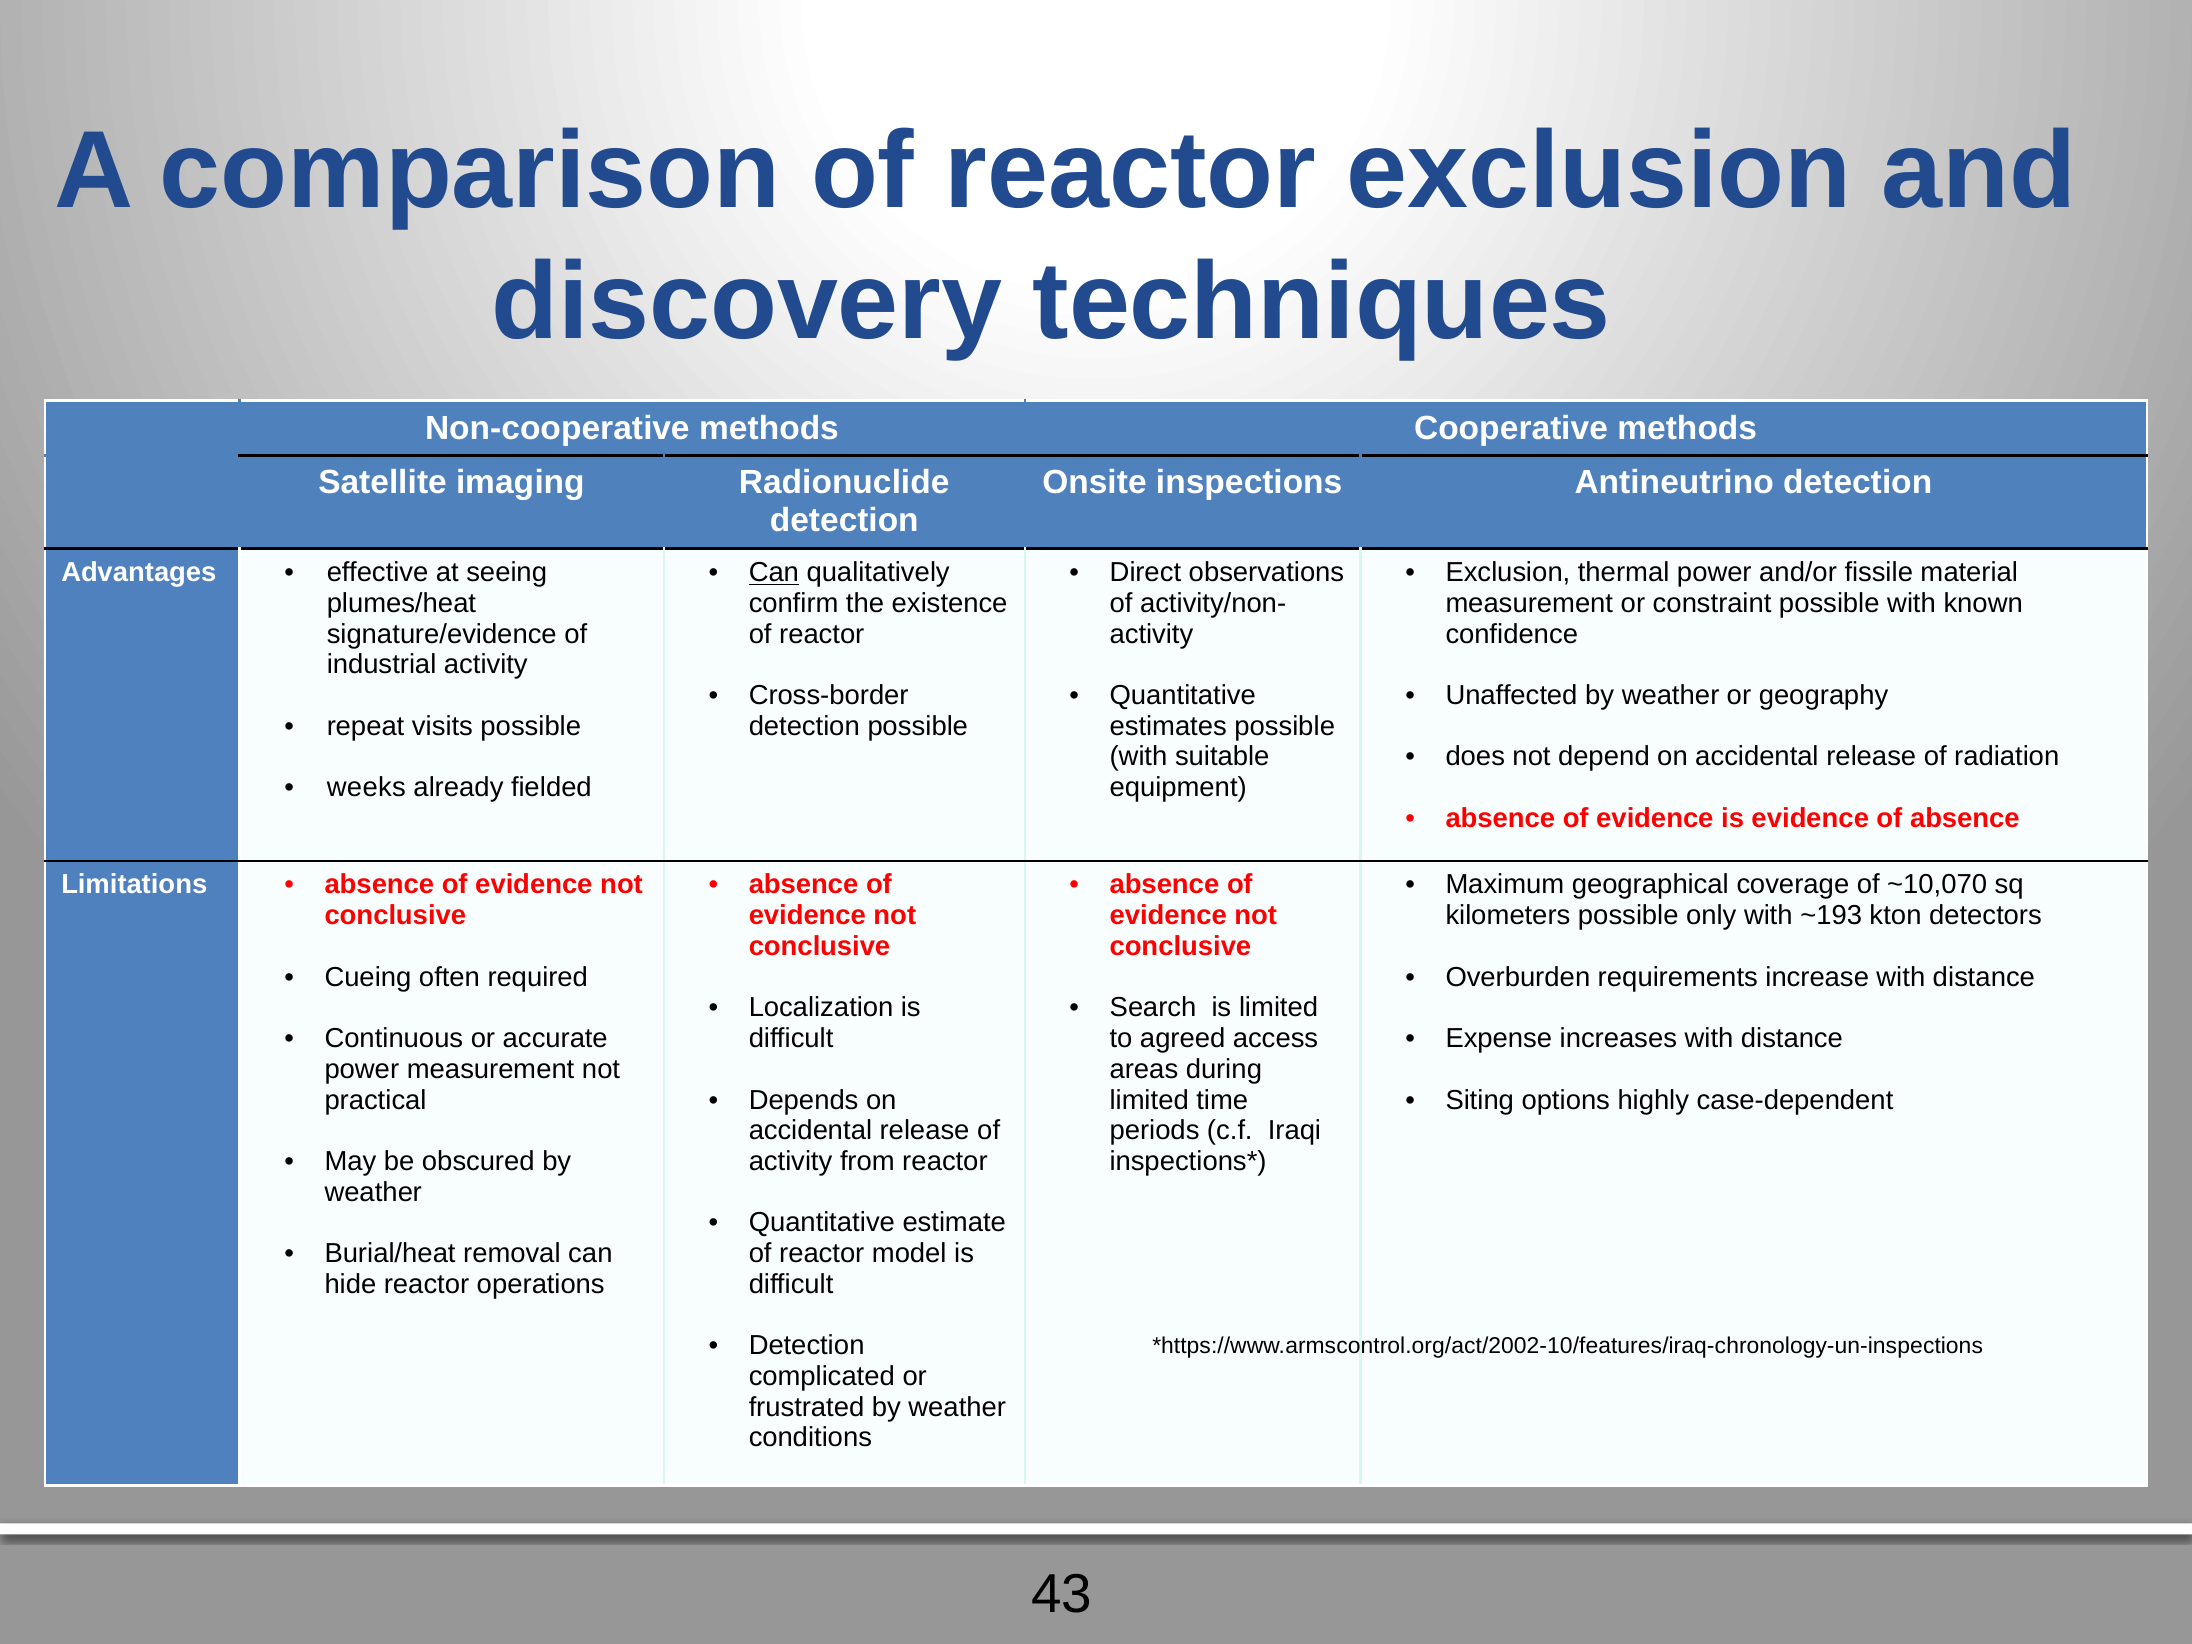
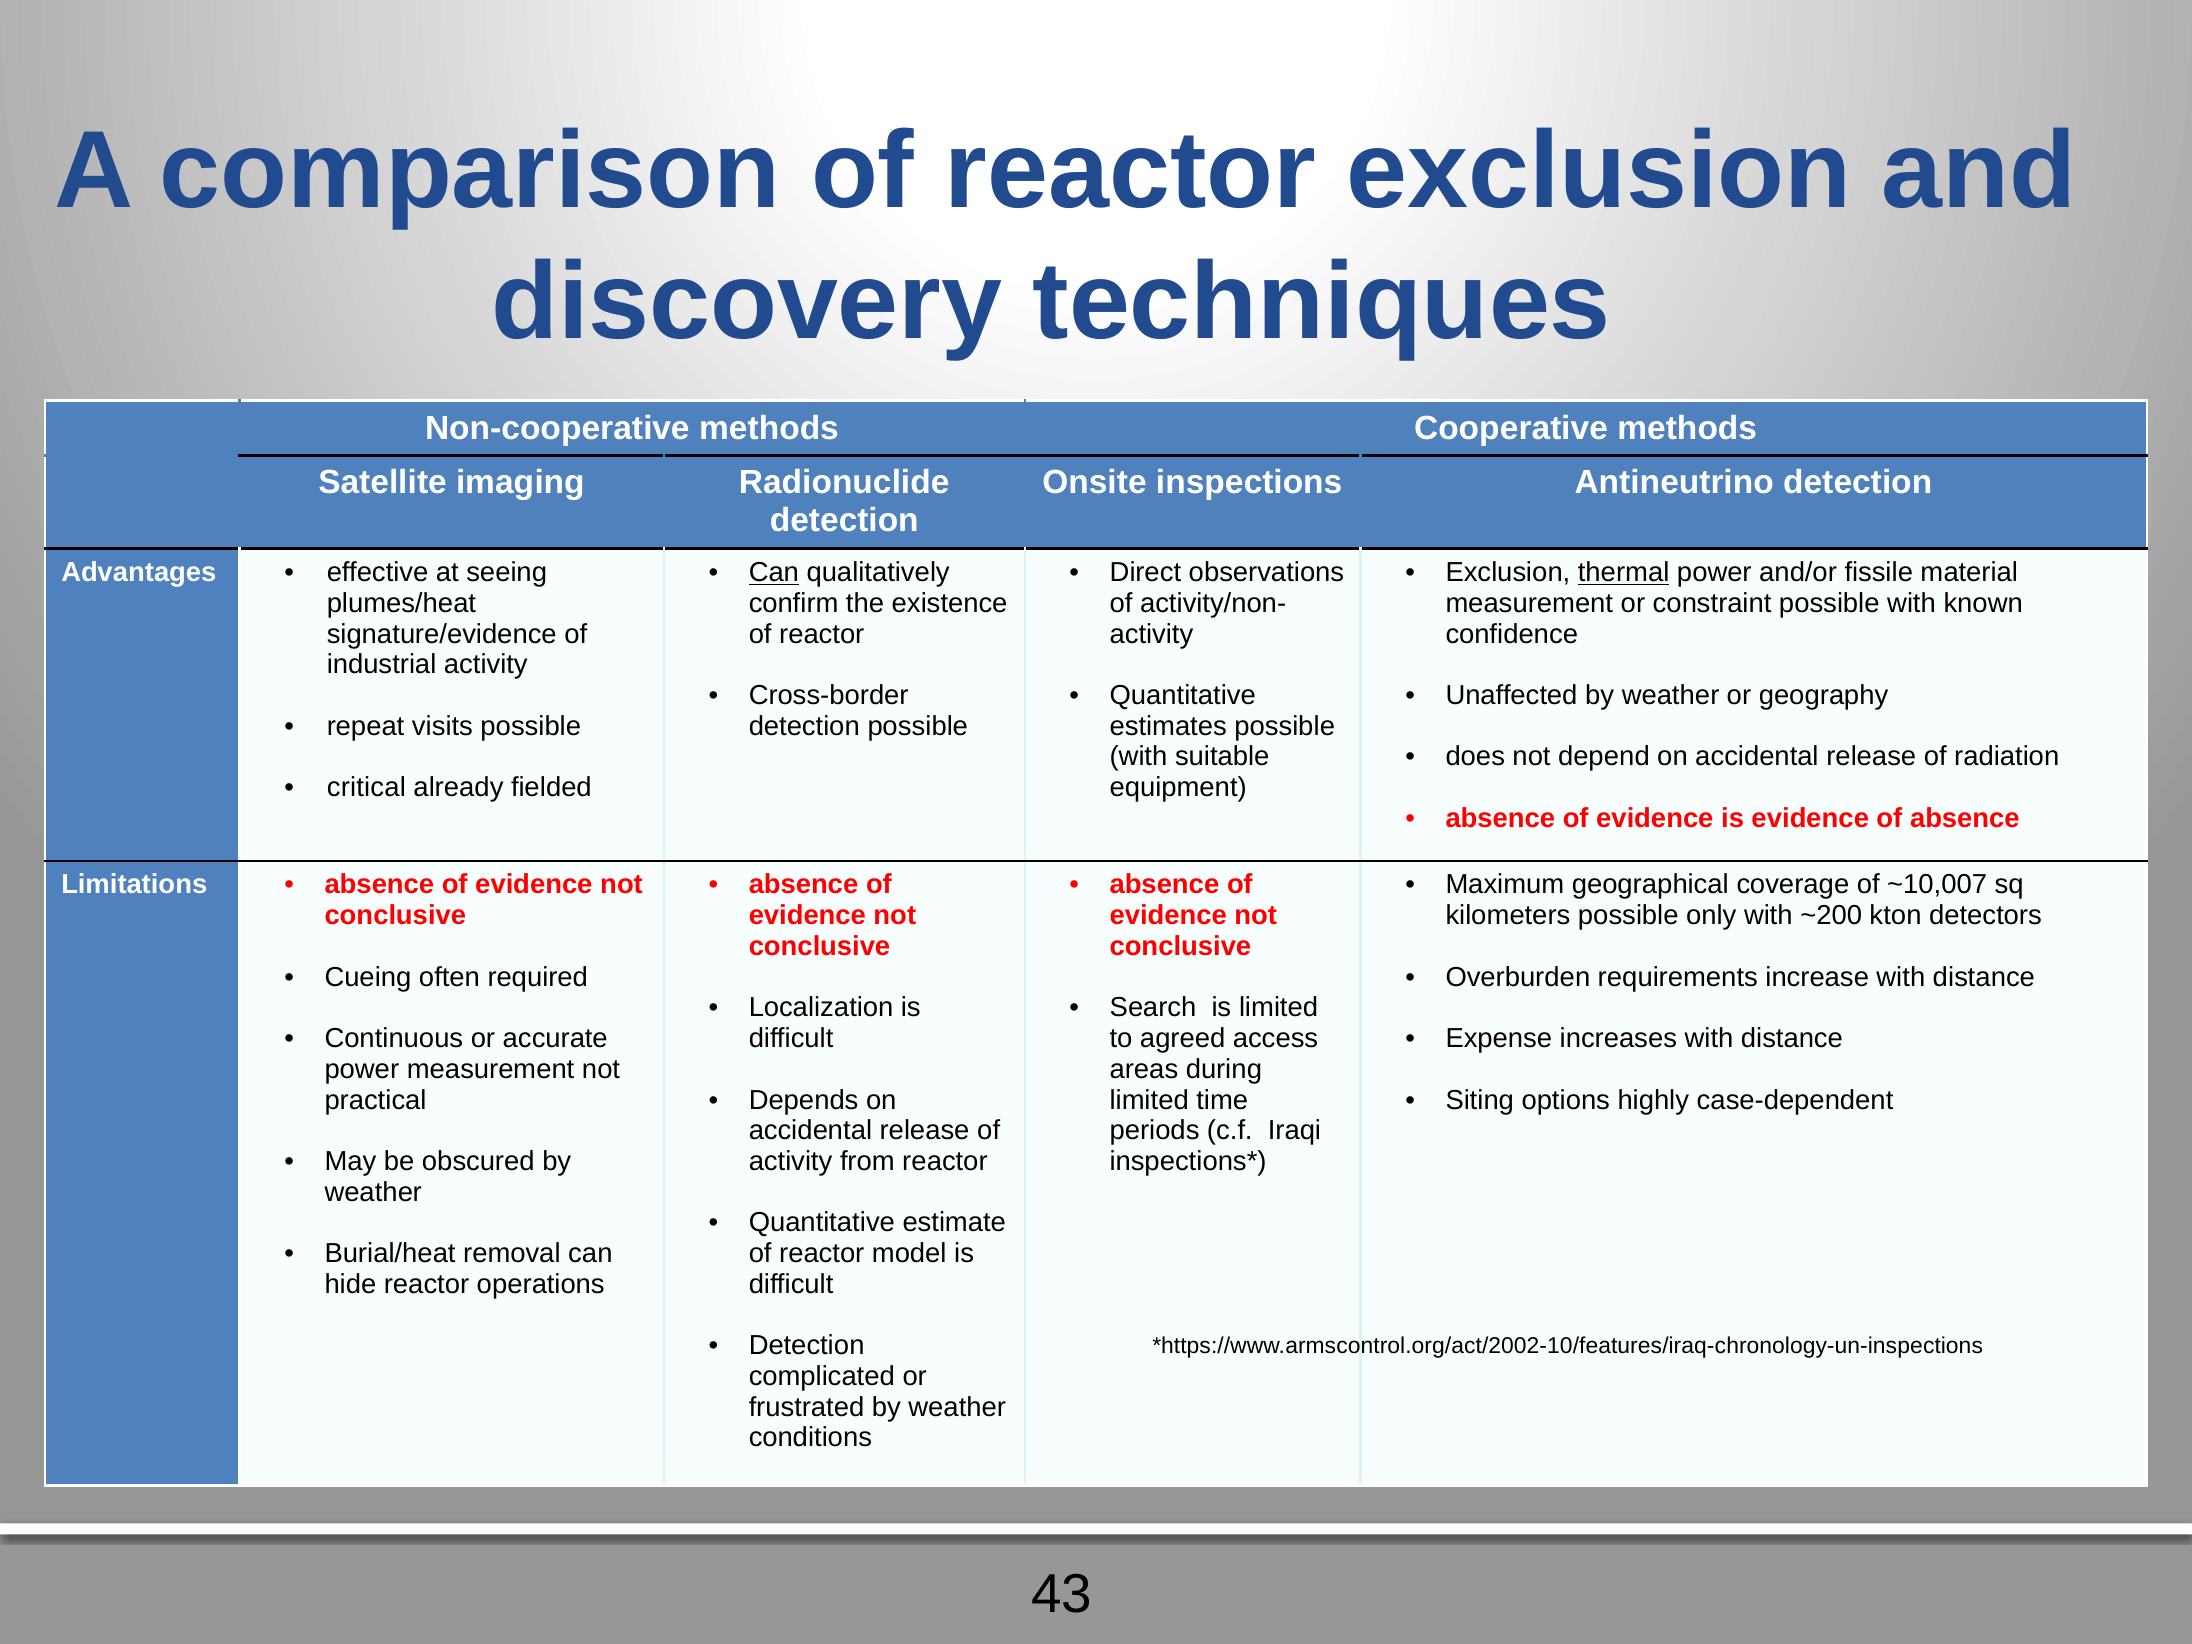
thermal underline: none -> present
weeks: weeks -> critical
~10,070: ~10,070 -> ~10,007
~193: ~193 -> ~200
